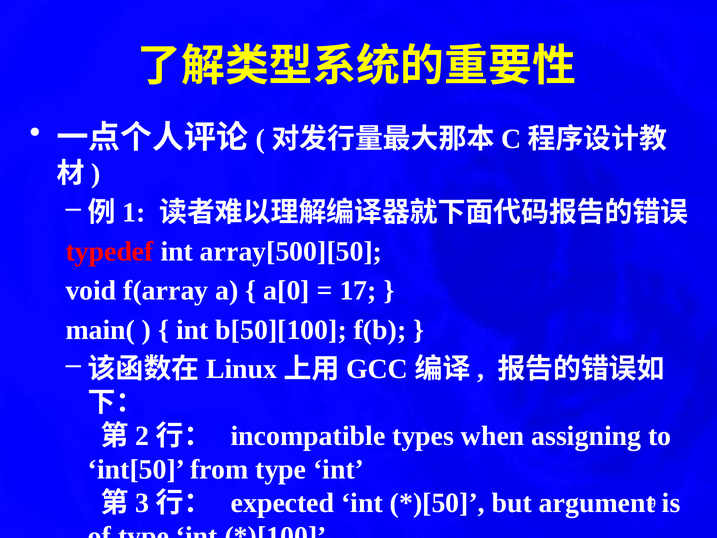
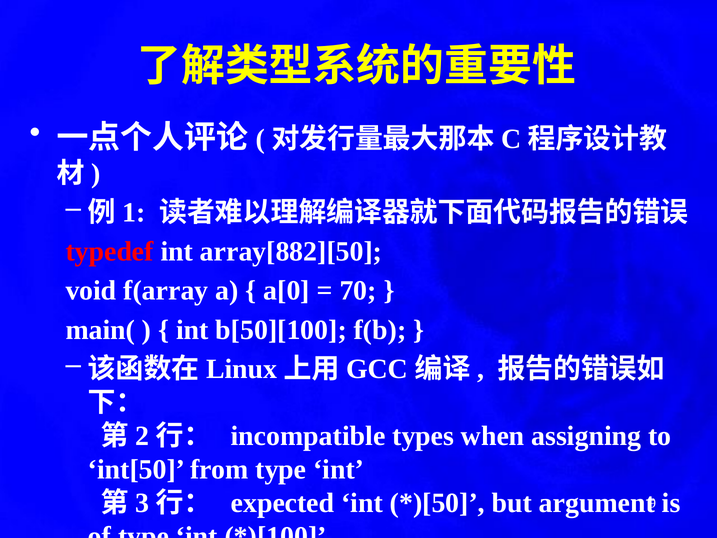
array[500][50: array[500][50 -> array[882][50
17: 17 -> 70
